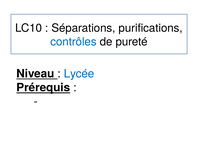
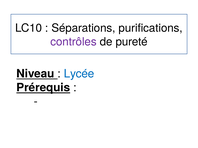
contrôles colour: blue -> purple
